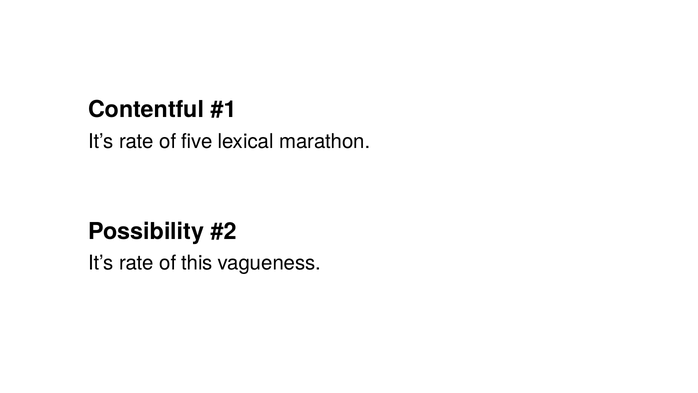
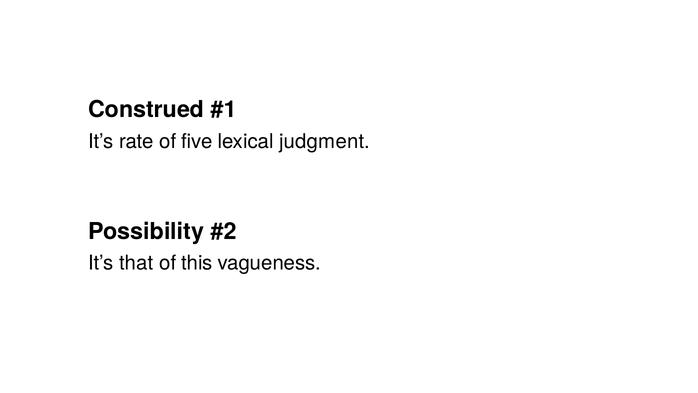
Contentful: Contentful -> Construed
marathon: marathon -> judgment
rate at (136, 263): rate -> that
